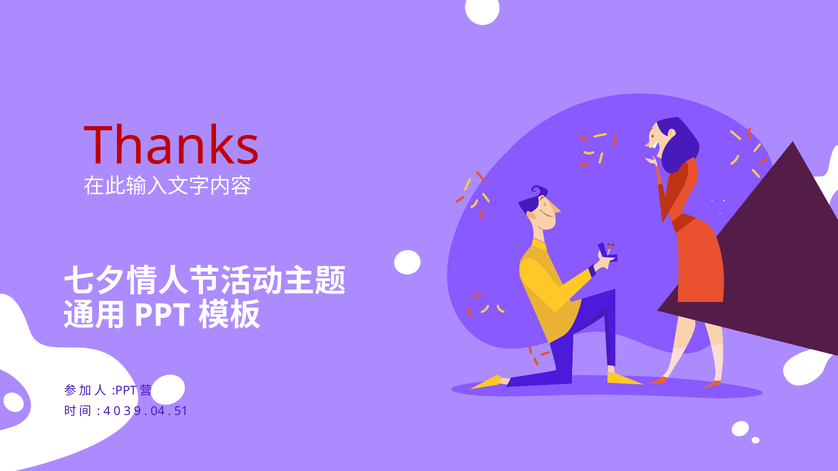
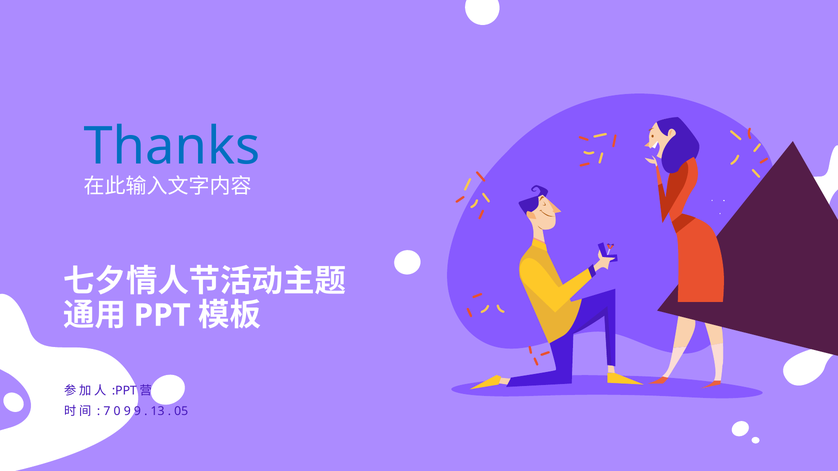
Thanks colour: red -> blue
4: 4 -> 7
0 3: 3 -> 9
04: 04 -> 13
51: 51 -> 05
